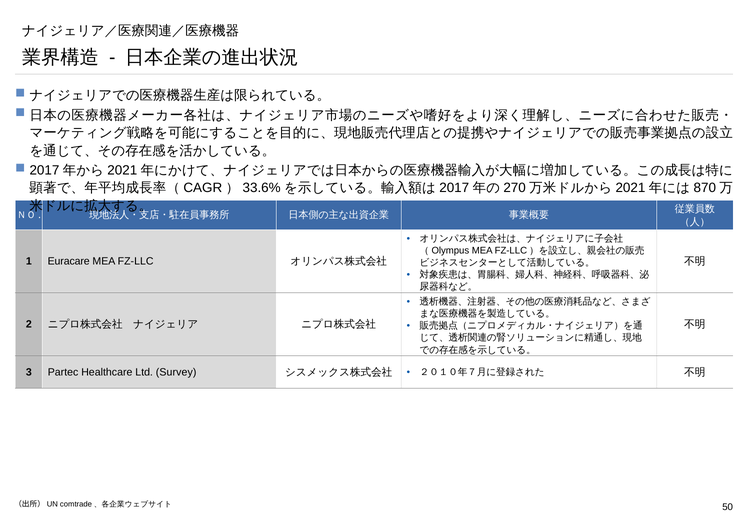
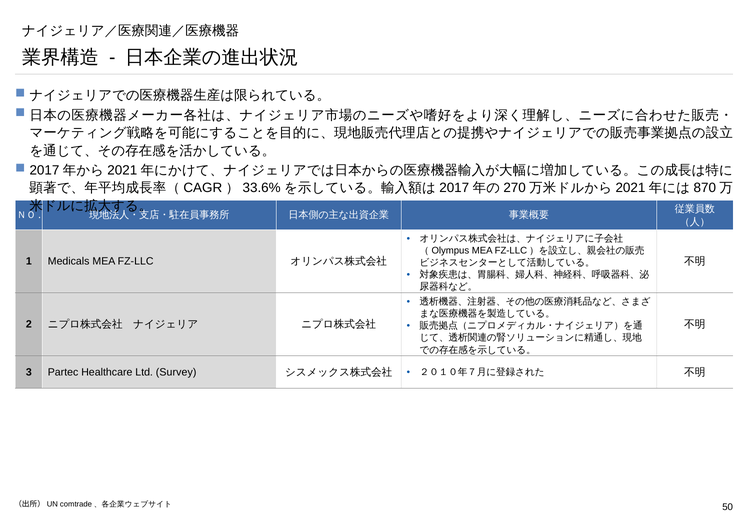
Euracare: Euracare -> Medicals
